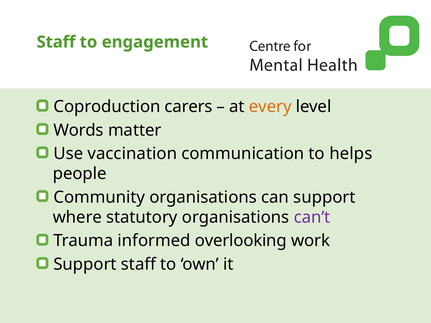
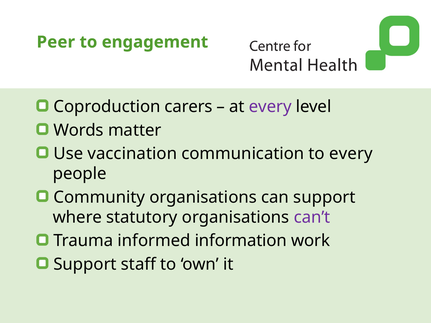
Staff at (56, 42): Staff -> Peer
every at (270, 107) colour: orange -> purple
to helps: helps -> every
overlooking: overlooking -> information
